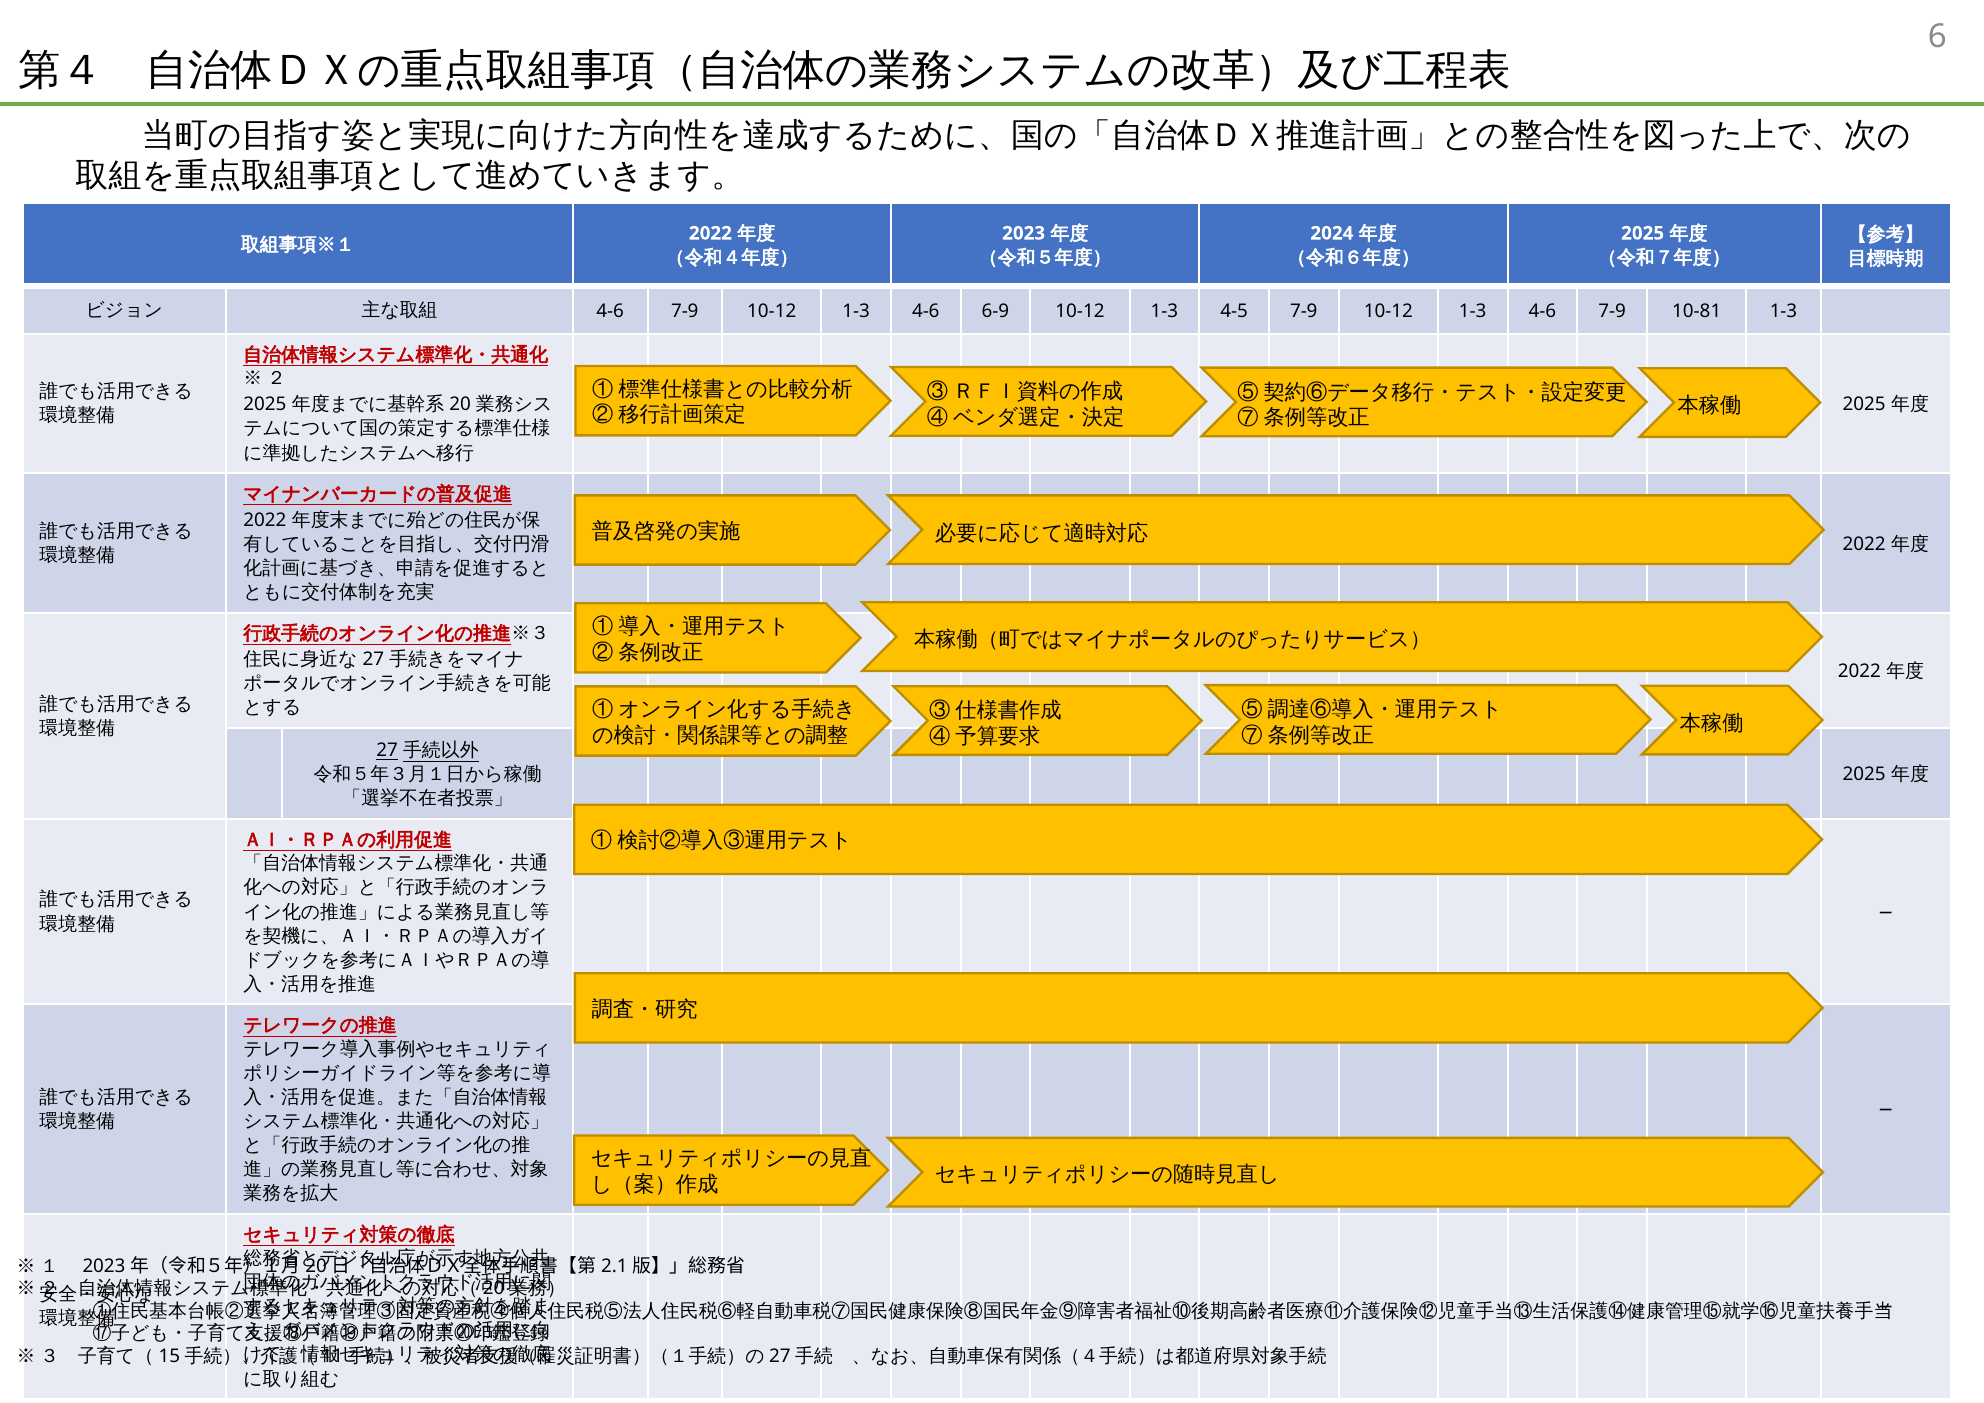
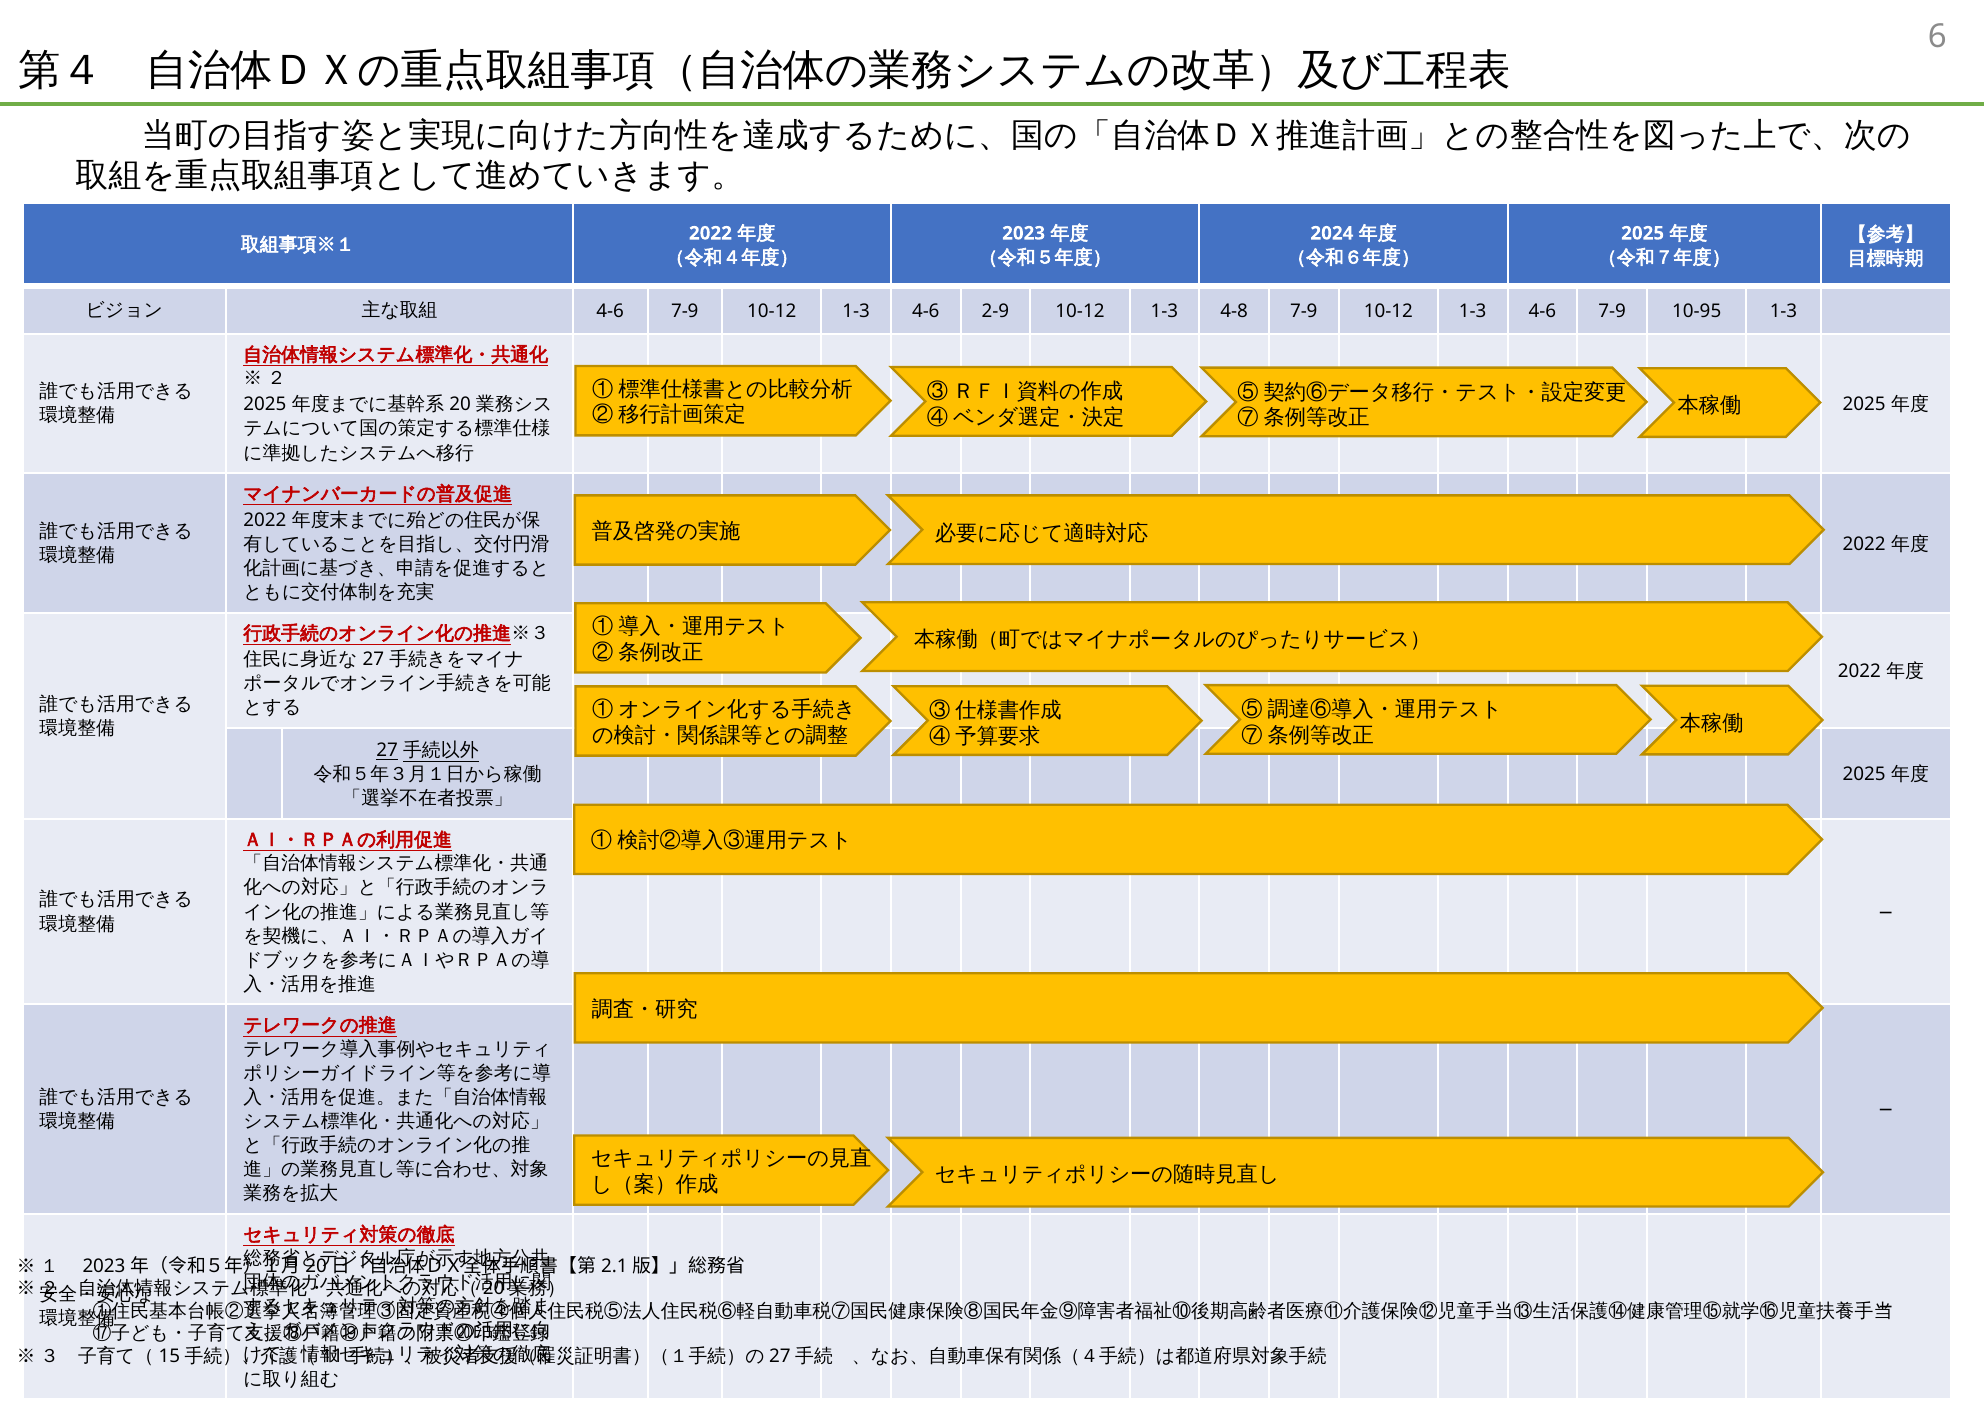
6-9: 6-9 -> 2-9
4-5: 4-5 -> 4-8
10-81: 10-81 -> 10-95
